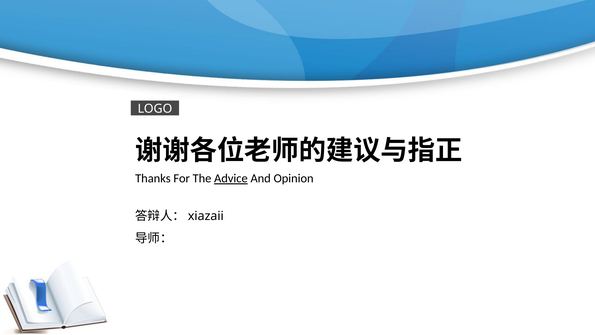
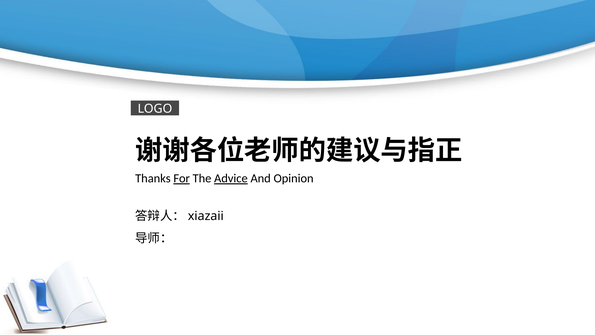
For underline: none -> present
